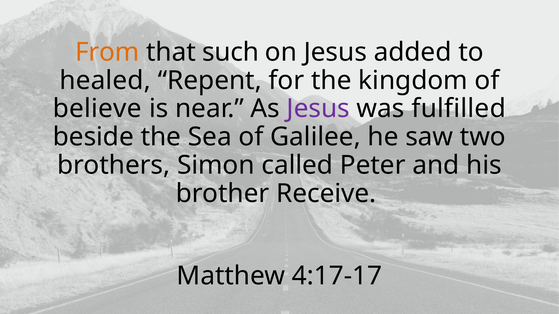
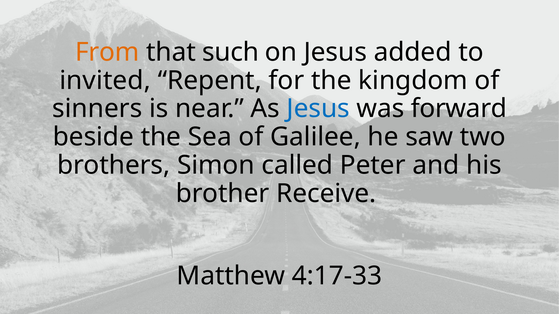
healed: healed -> invited
believe: believe -> sinners
Jesus at (318, 109) colour: purple -> blue
fulfilled: fulfilled -> forward
4:17-17: 4:17-17 -> 4:17-33
